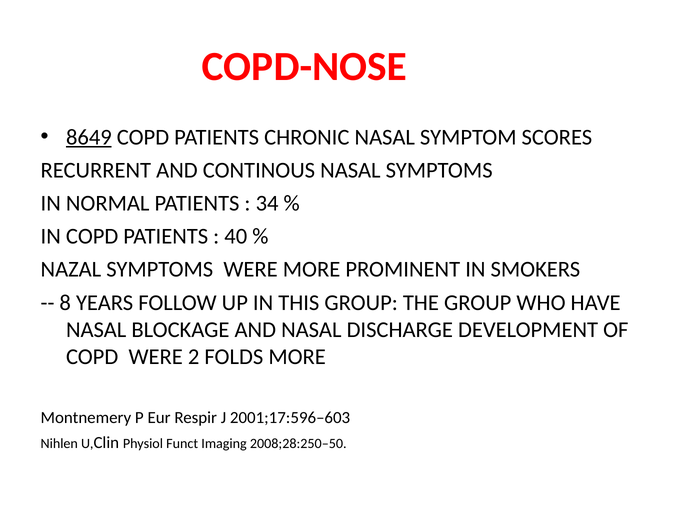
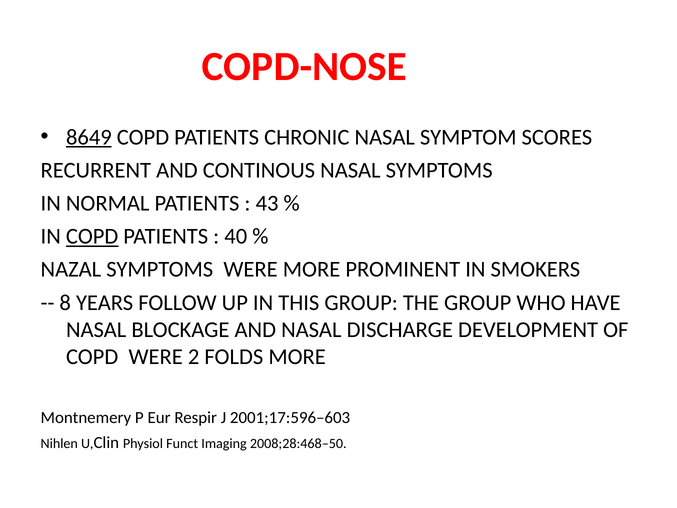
34: 34 -> 43
COPD at (92, 236) underline: none -> present
2008;28:250–50: 2008;28:250–50 -> 2008;28:468–50
